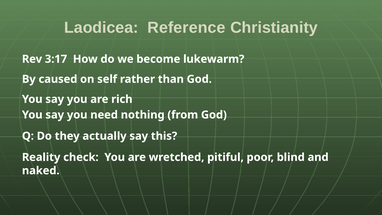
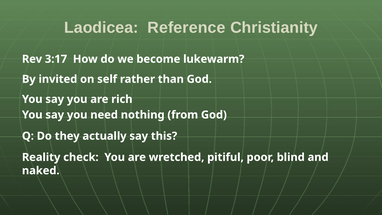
caused: caused -> invited
